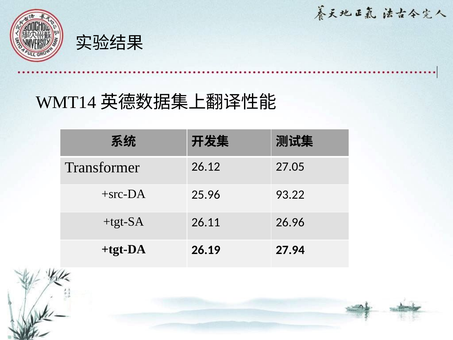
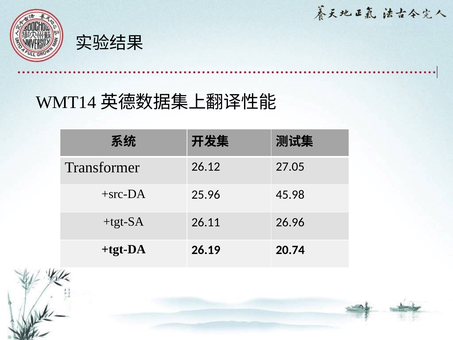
93.22: 93.22 -> 45.98
27.94: 27.94 -> 20.74
